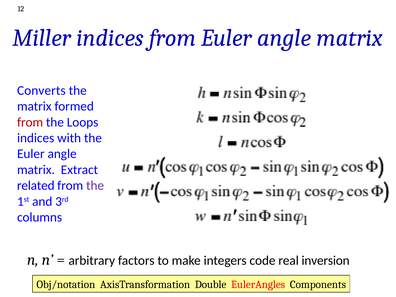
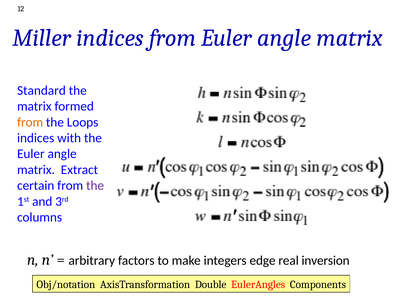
Converts: Converts -> Standard
from at (30, 122) colour: red -> orange
related: related -> certain
code: code -> edge
